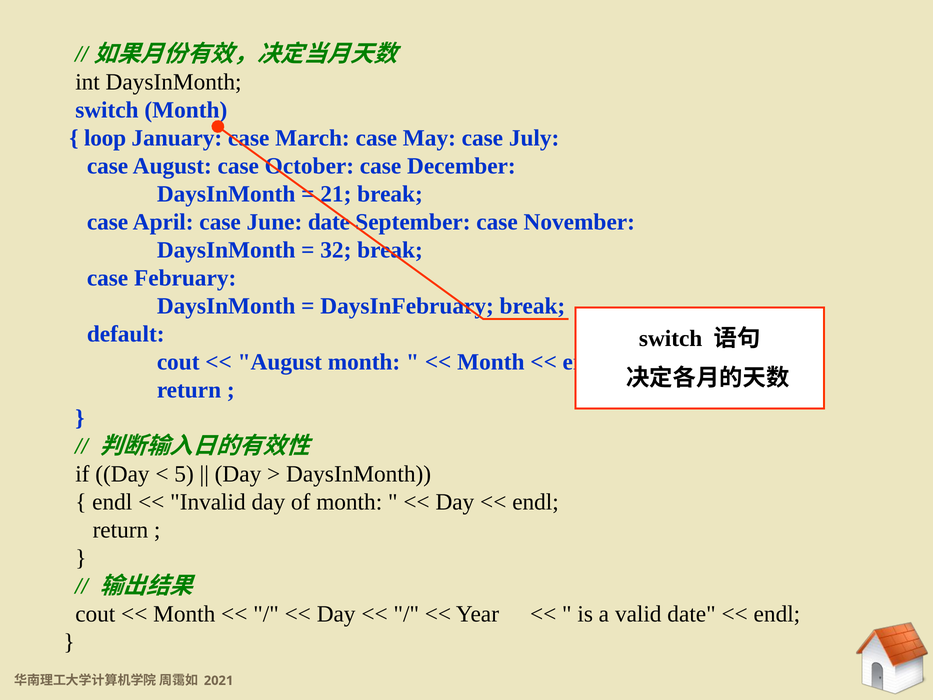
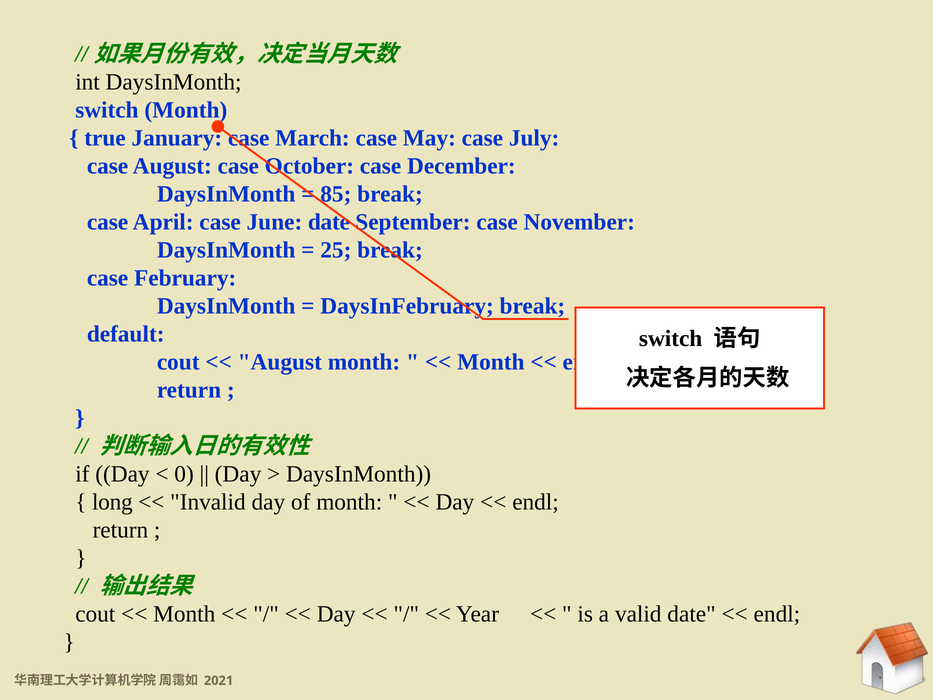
loop: loop -> true
21: 21 -> 85
32: 32 -> 25
5: 5 -> 0
endl at (112, 502): endl -> long
